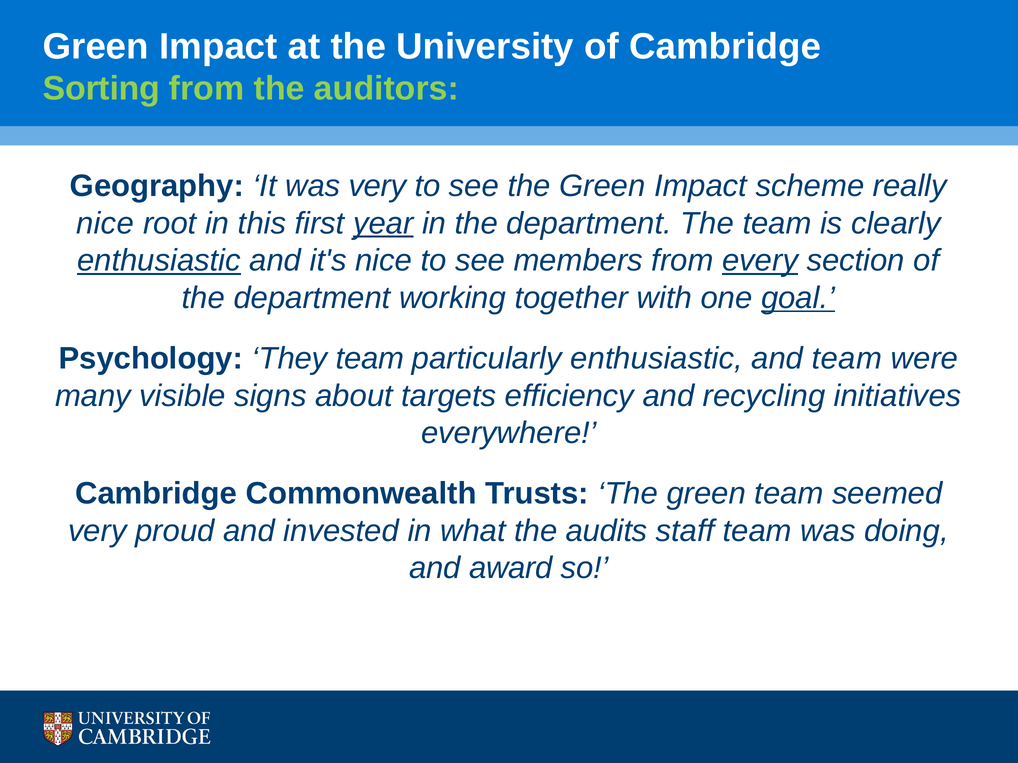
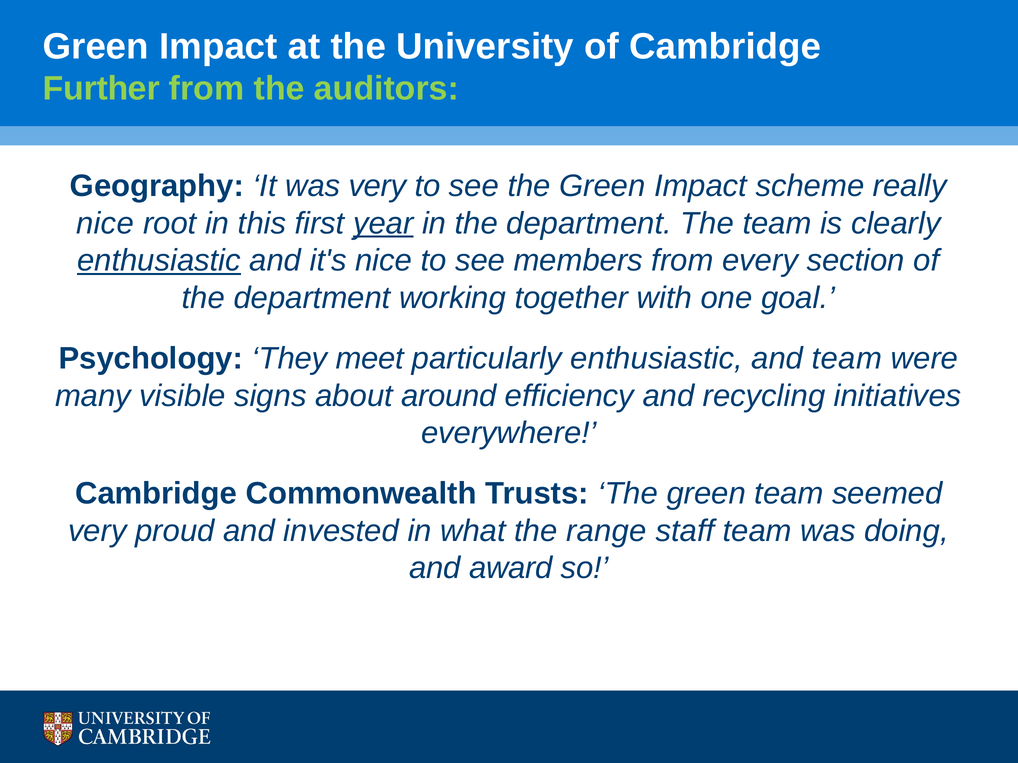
Sorting: Sorting -> Further
every underline: present -> none
goal underline: present -> none
They team: team -> meet
targets: targets -> around
audits: audits -> range
